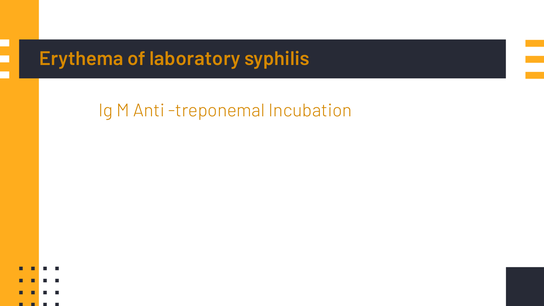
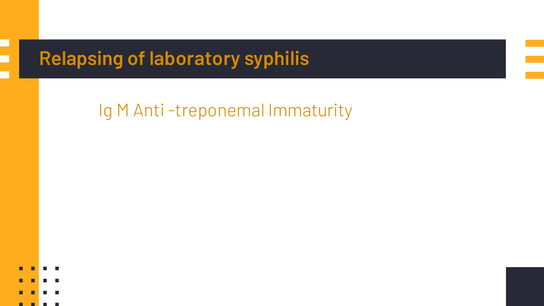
Erythema: Erythema -> Relapsing
Incubation: Incubation -> Immaturity
